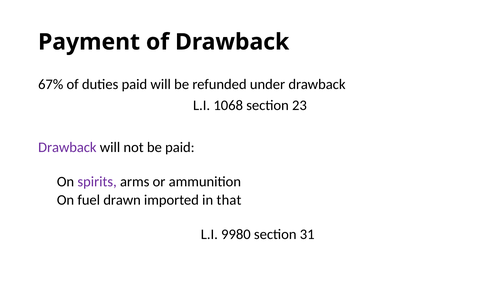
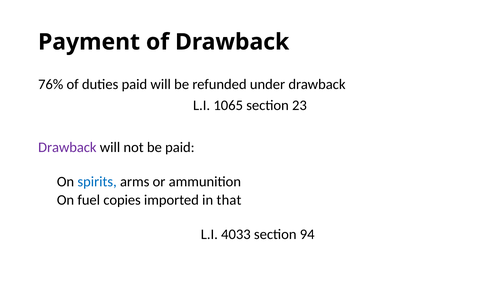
67%: 67% -> 76%
1068: 1068 -> 1065
spirits colour: purple -> blue
drawn: drawn -> copies
9980: 9980 -> 4033
31: 31 -> 94
